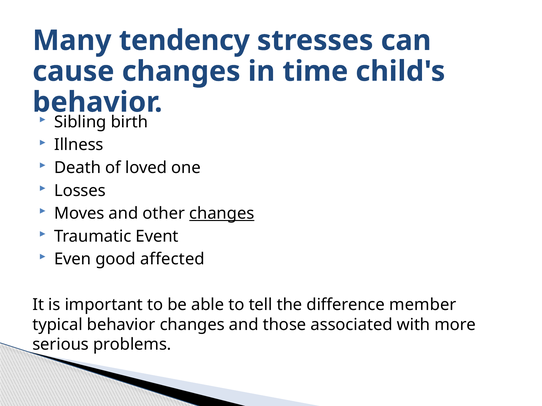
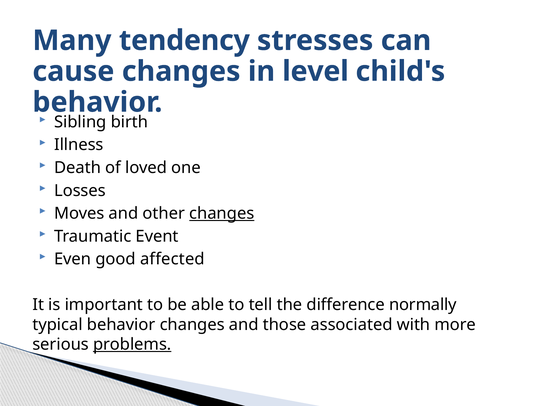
time: time -> level
member: member -> normally
problems underline: none -> present
